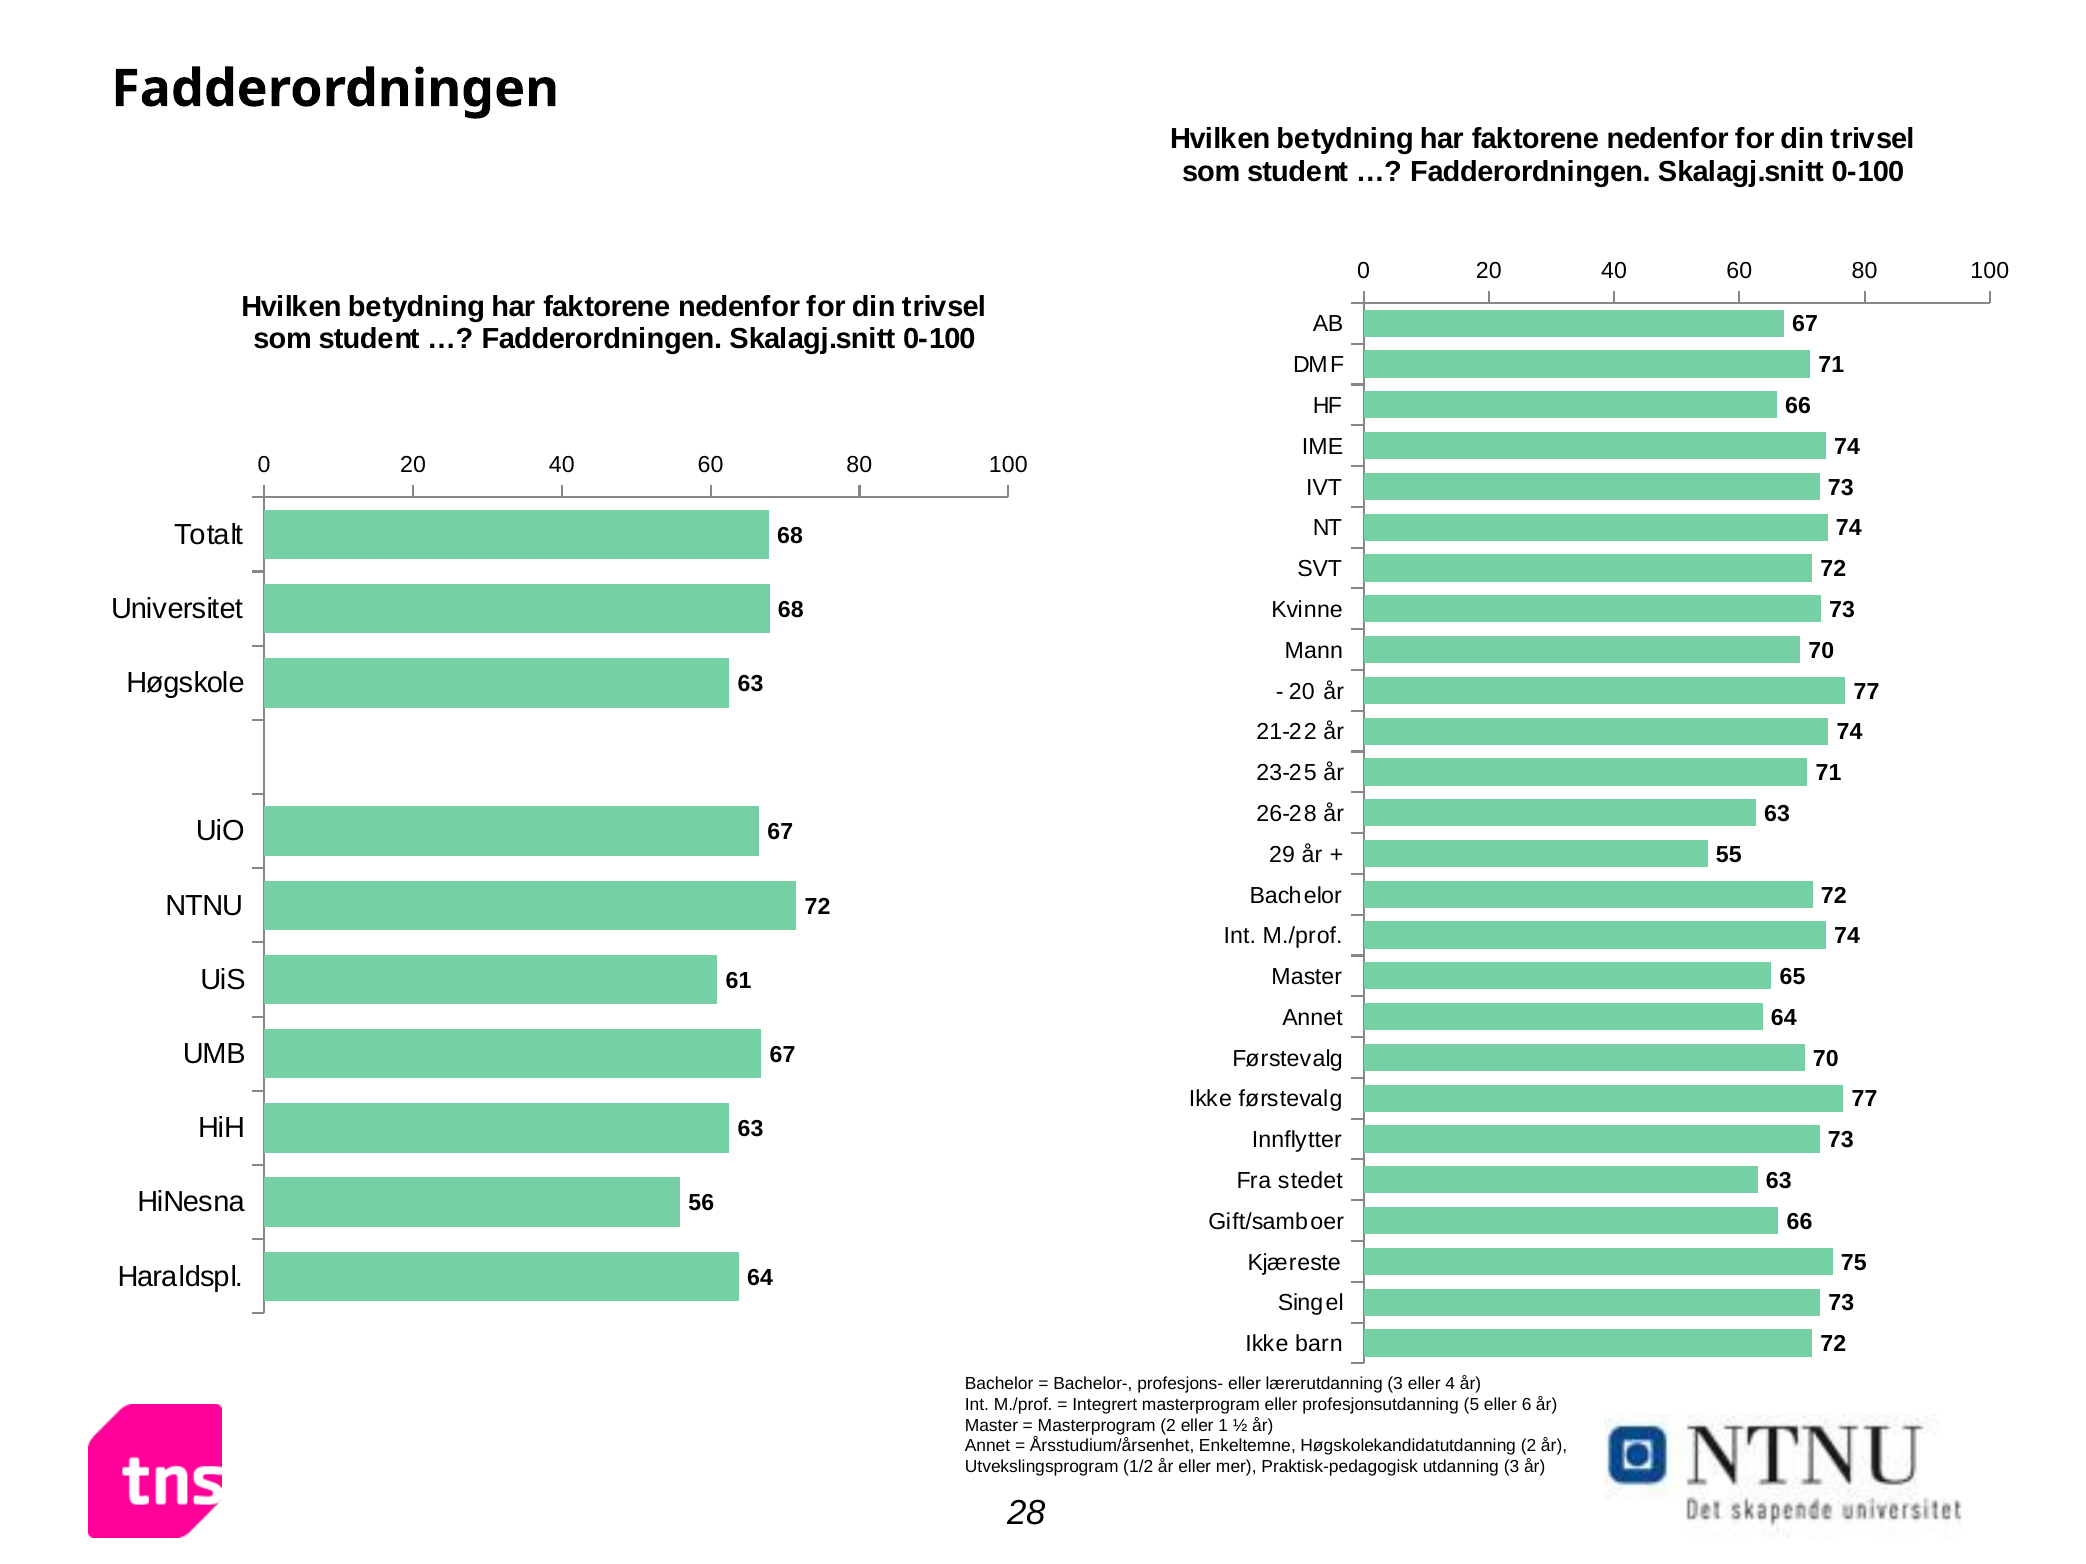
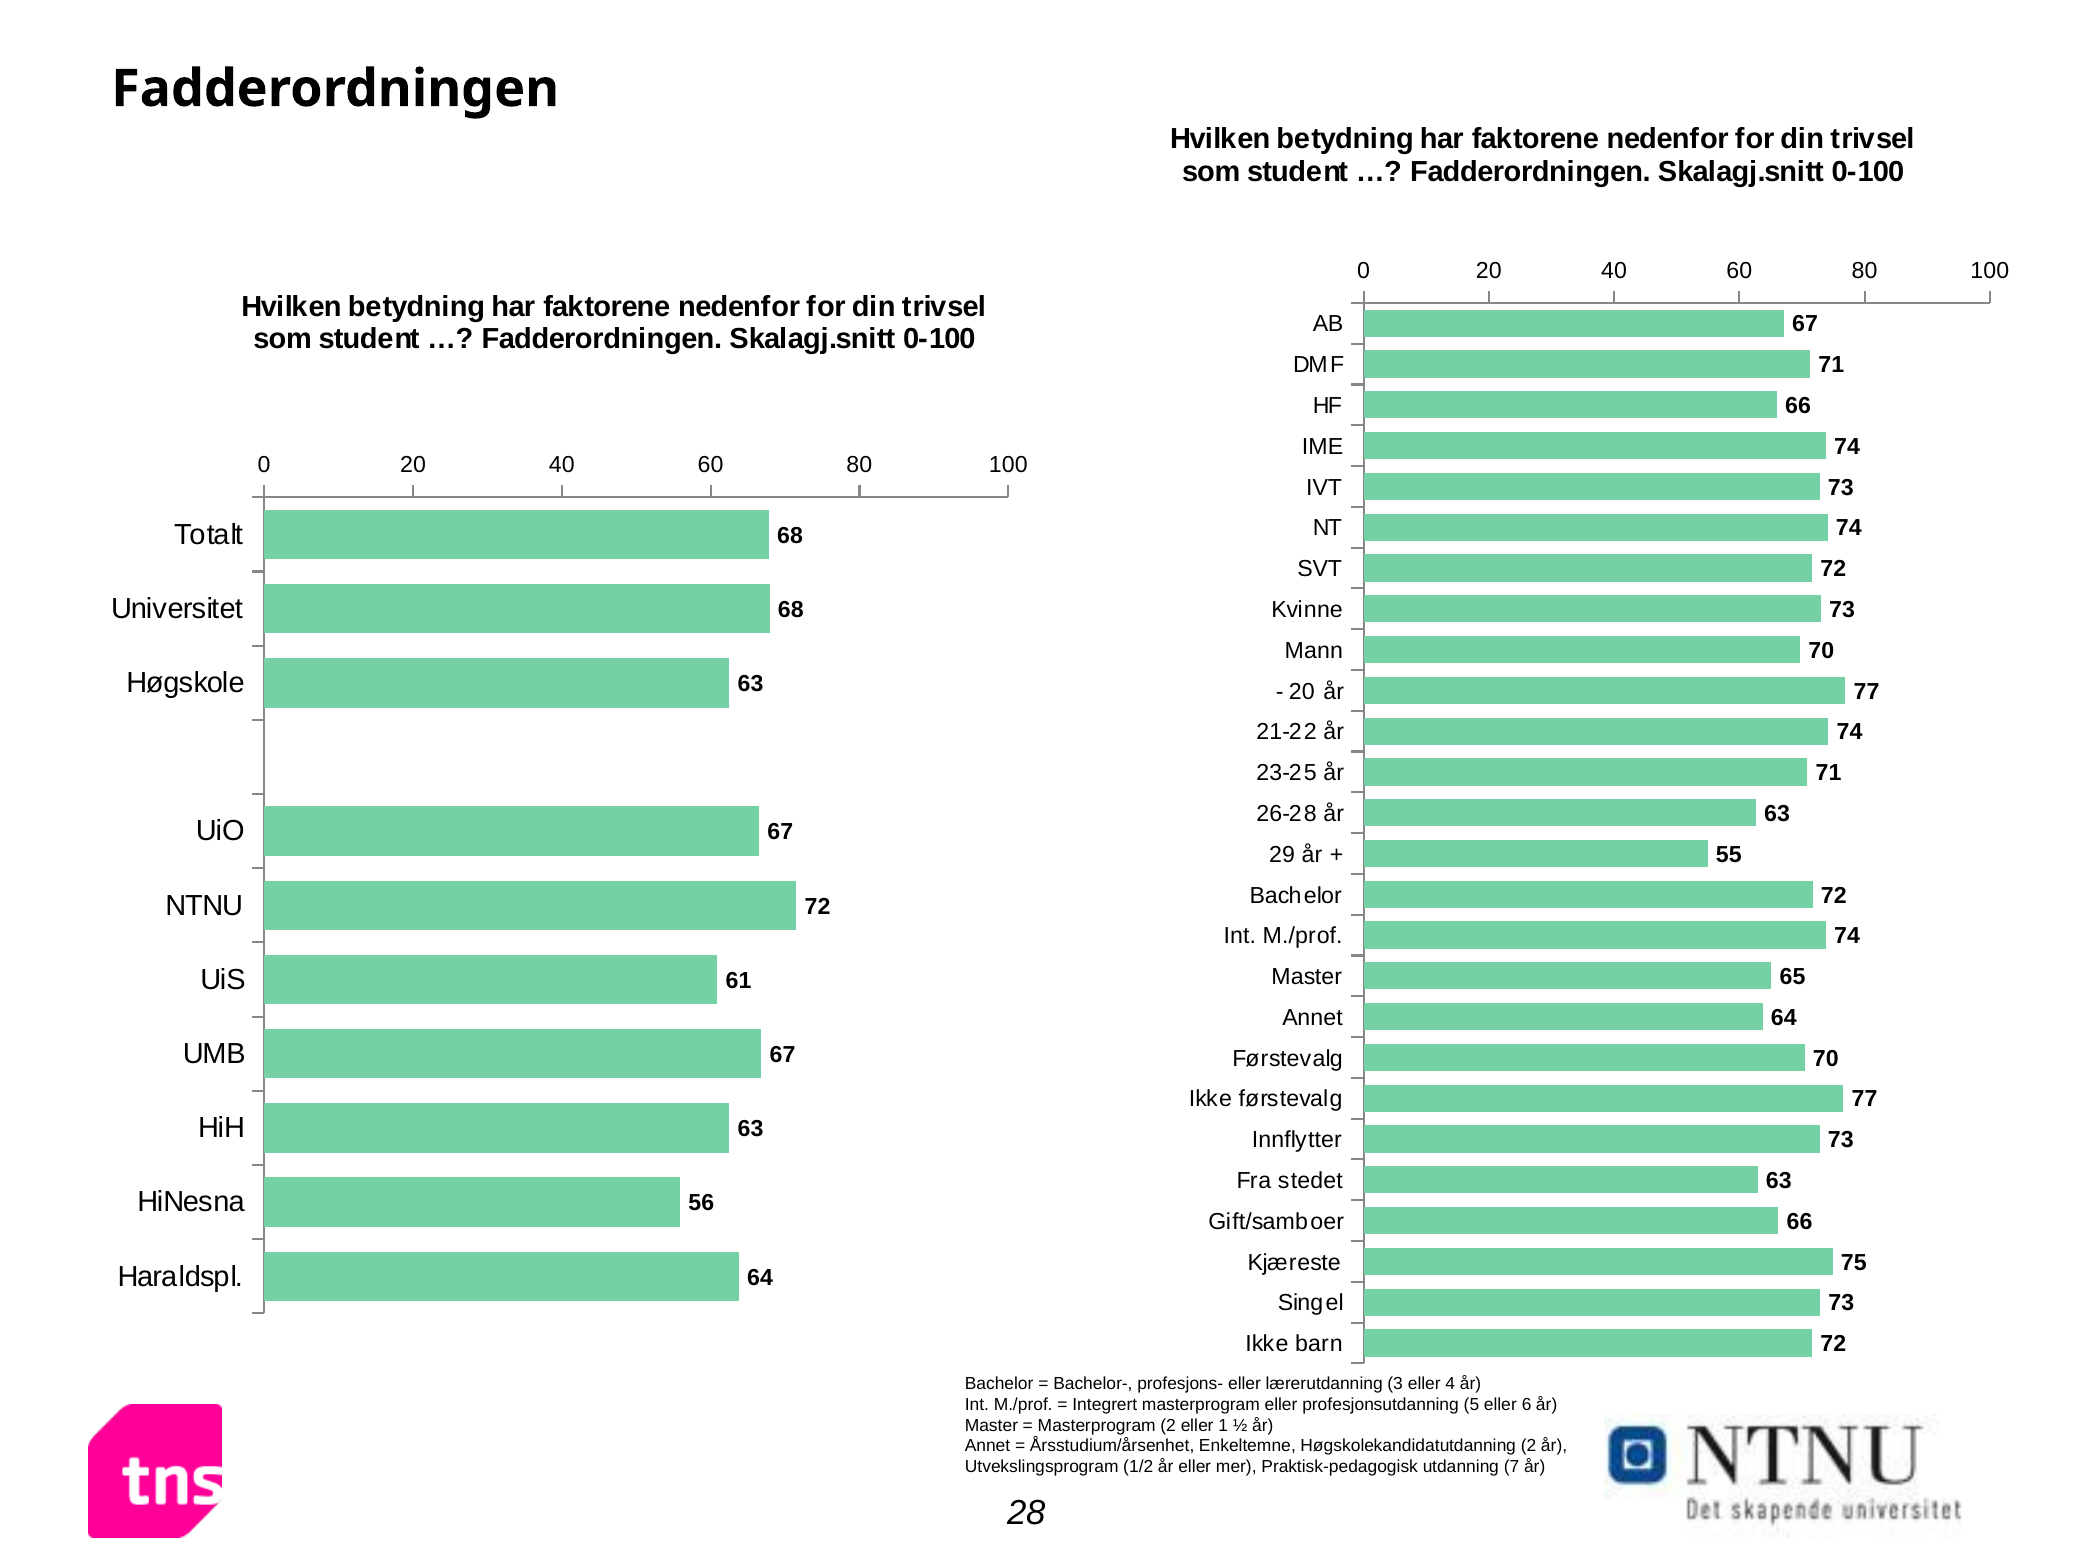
utdanning 3: 3 -> 7
